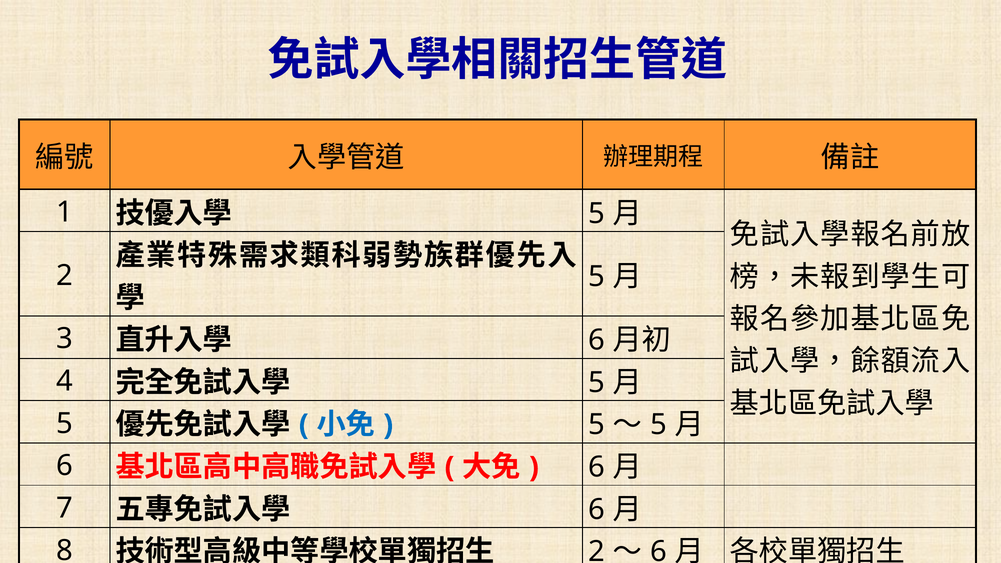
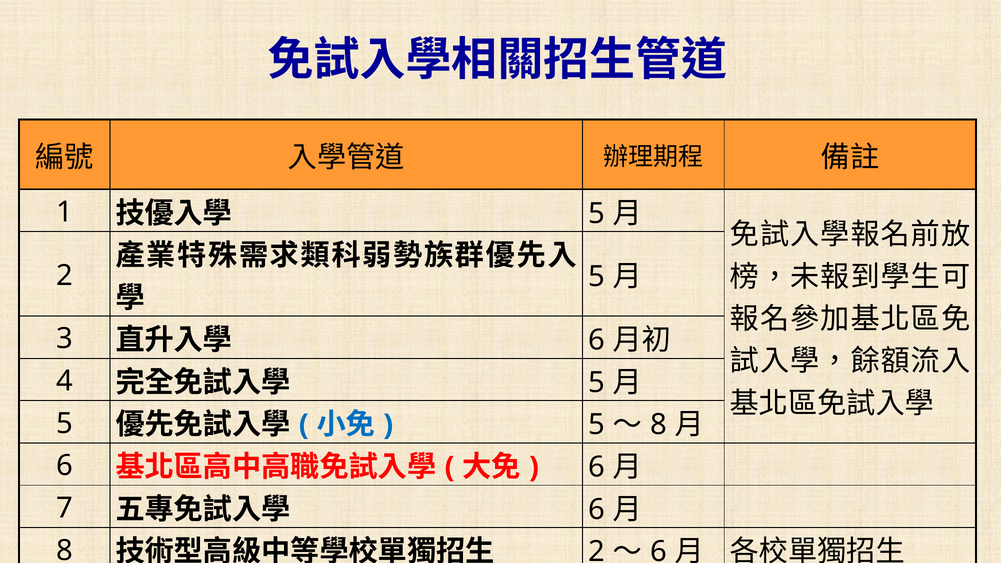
5 at (659, 425): 5 -> 8
